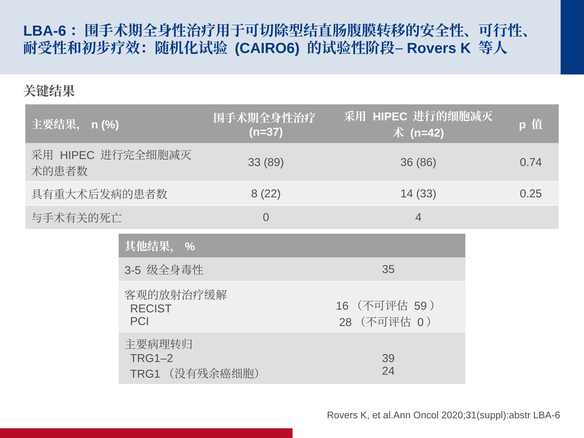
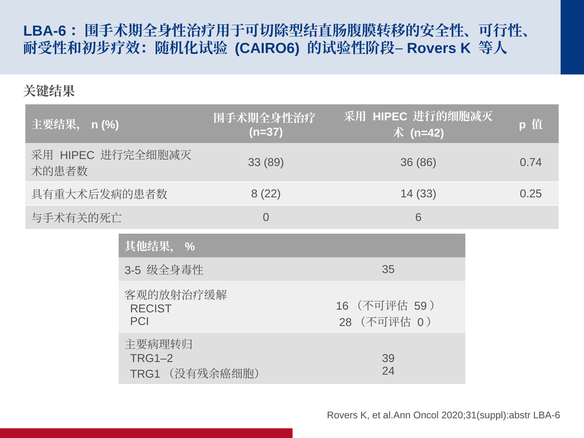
4: 4 -> 6
